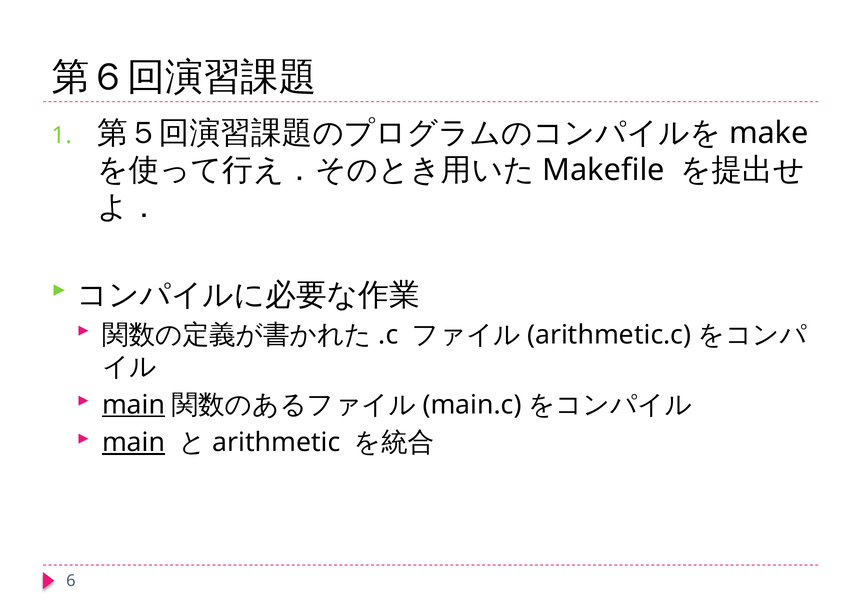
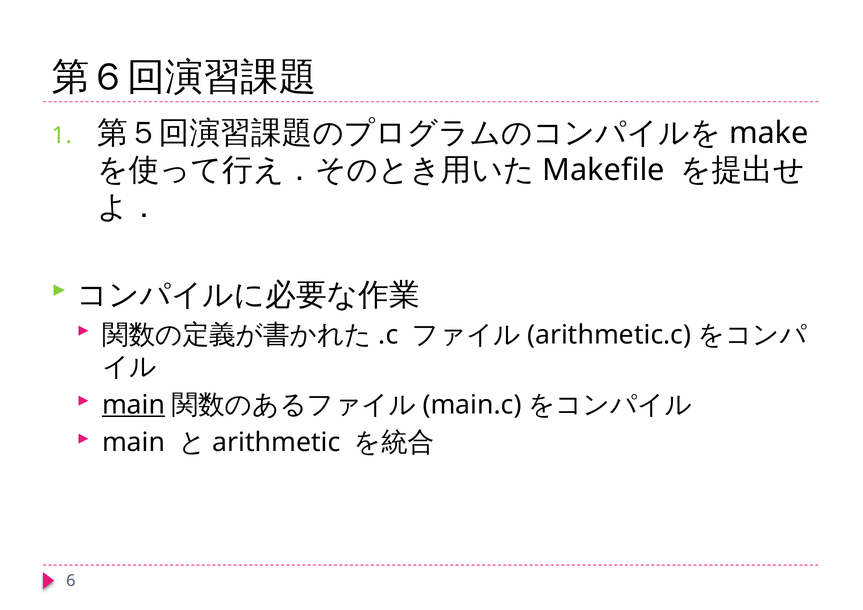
main at (134, 443) underline: present -> none
